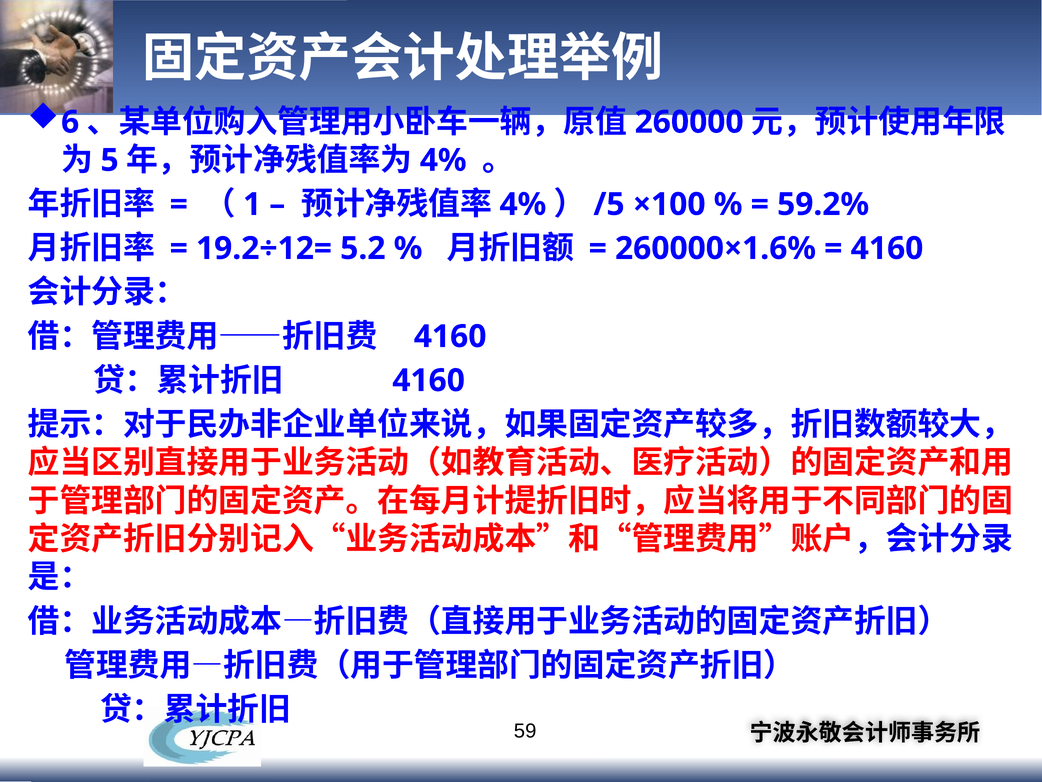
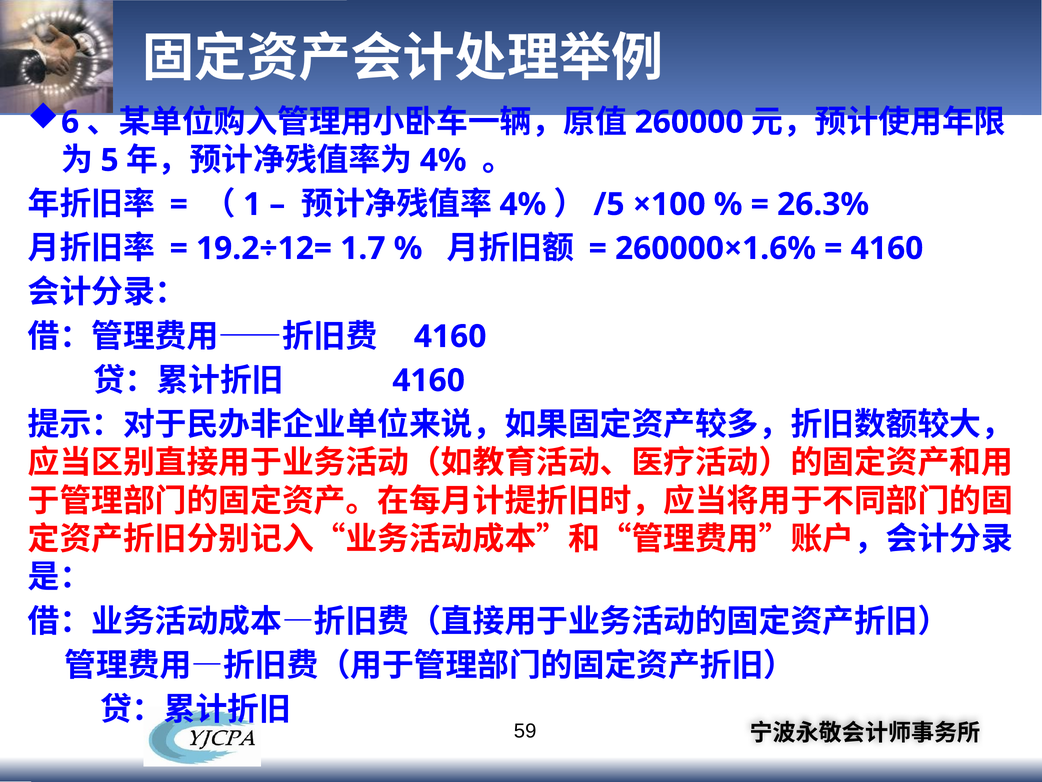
59.2%: 59.2% -> 26.3%
5.2: 5.2 -> 1.7
